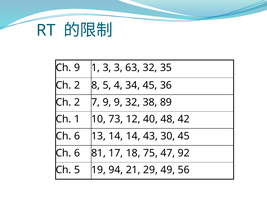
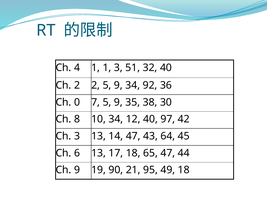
Ch 9: 9 -> 4
1 3: 3 -> 1
63: 63 -> 51
32 35: 35 -> 40
2 8: 8 -> 2
4 at (118, 85): 4 -> 9
34 45: 45 -> 92
2 at (77, 102): 2 -> 0
7 9: 9 -> 5
9 32: 32 -> 35
89: 89 -> 30
Ch 1: 1 -> 8
10 73: 73 -> 34
48: 48 -> 97
6 at (77, 136): 6 -> 3
14 14: 14 -> 47
30: 30 -> 64
6 81: 81 -> 13
75: 75 -> 65
92: 92 -> 44
Ch 5: 5 -> 9
94: 94 -> 90
29: 29 -> 95
49 56: 56 -> 18
